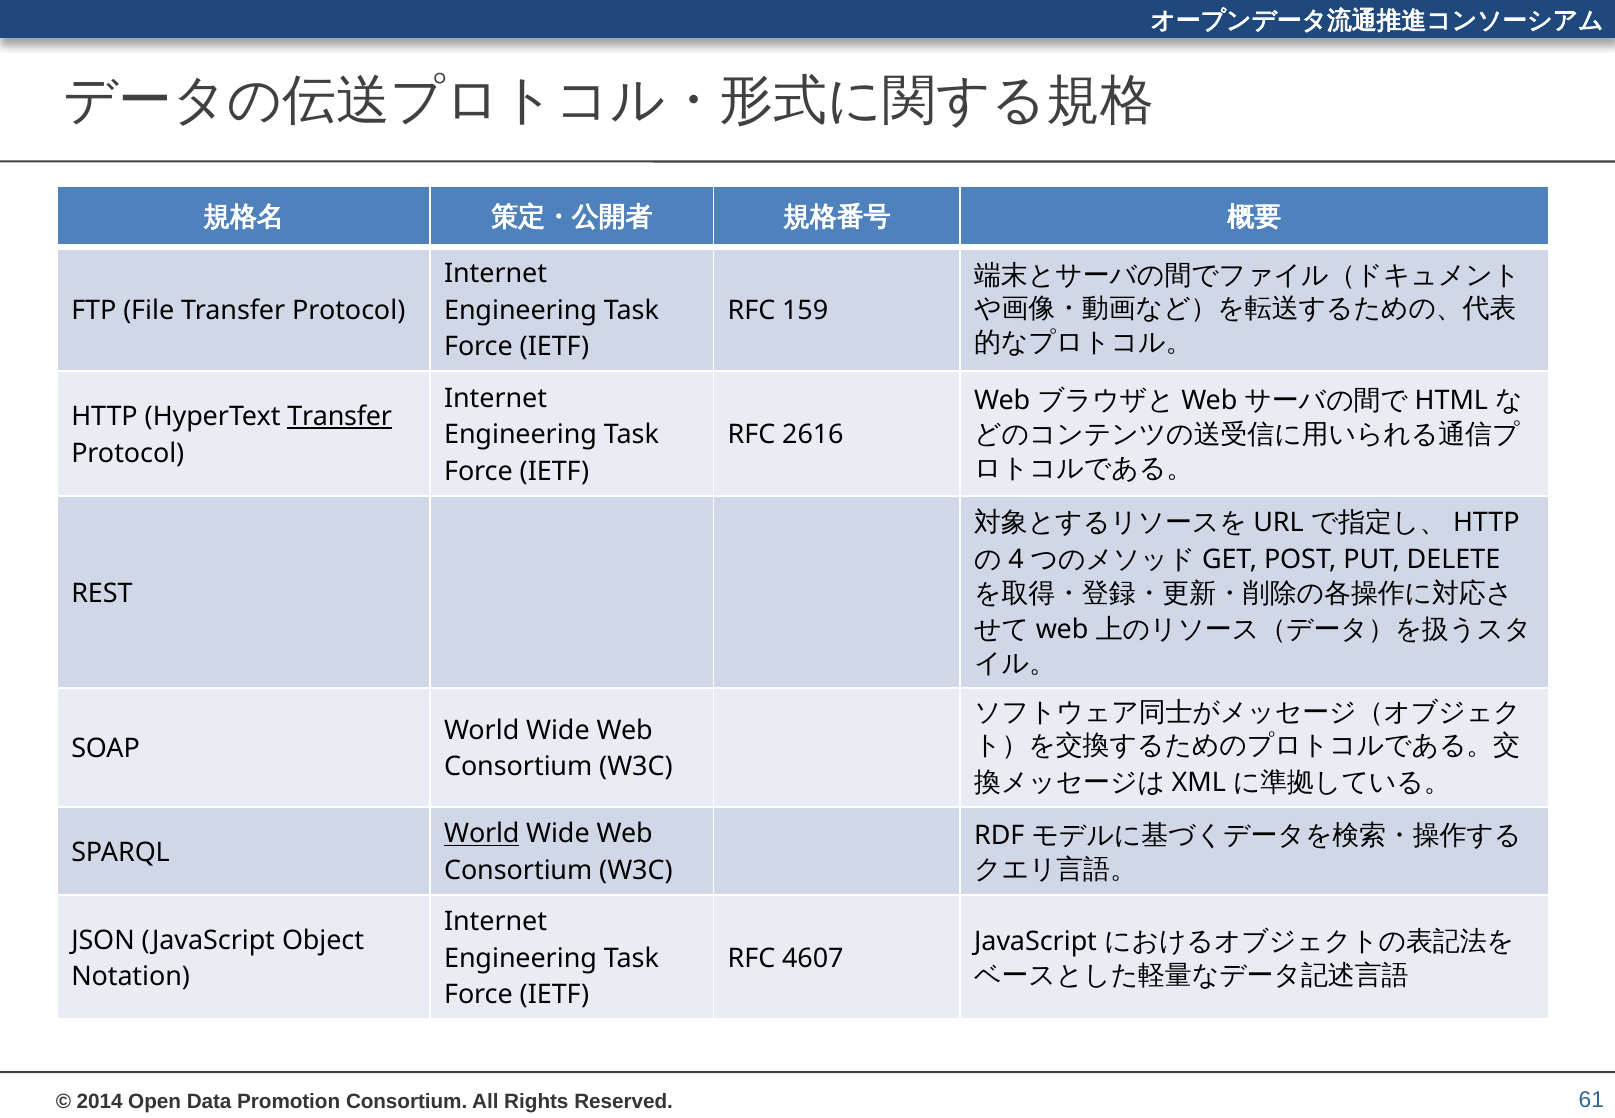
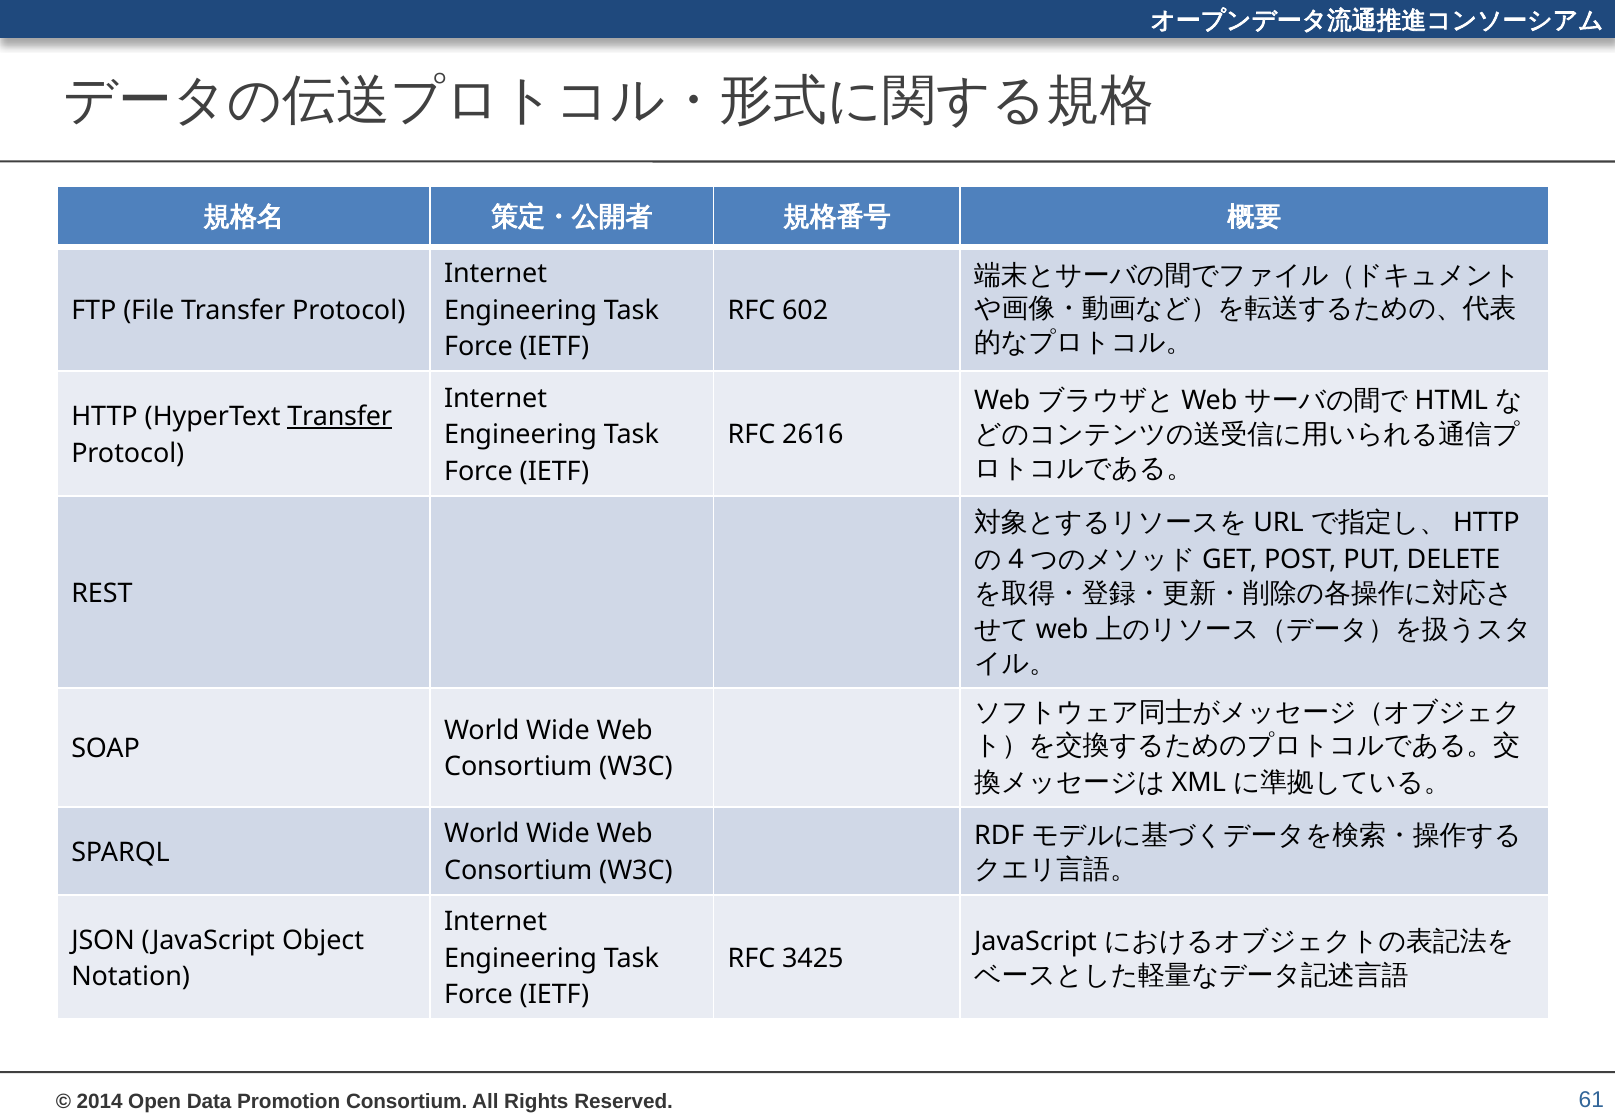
159: 159 -> 602
World at (482, 834) underline: present -> none
4607: 4607 -> 3425
